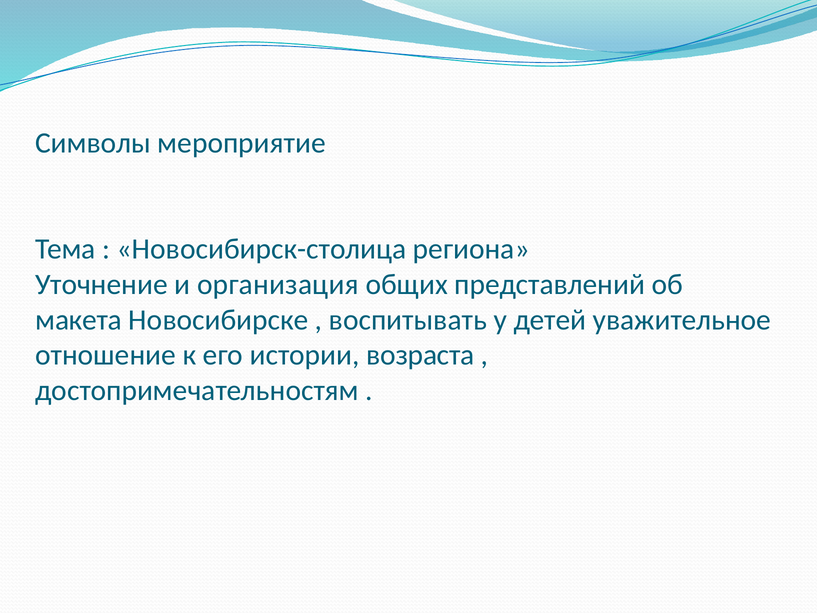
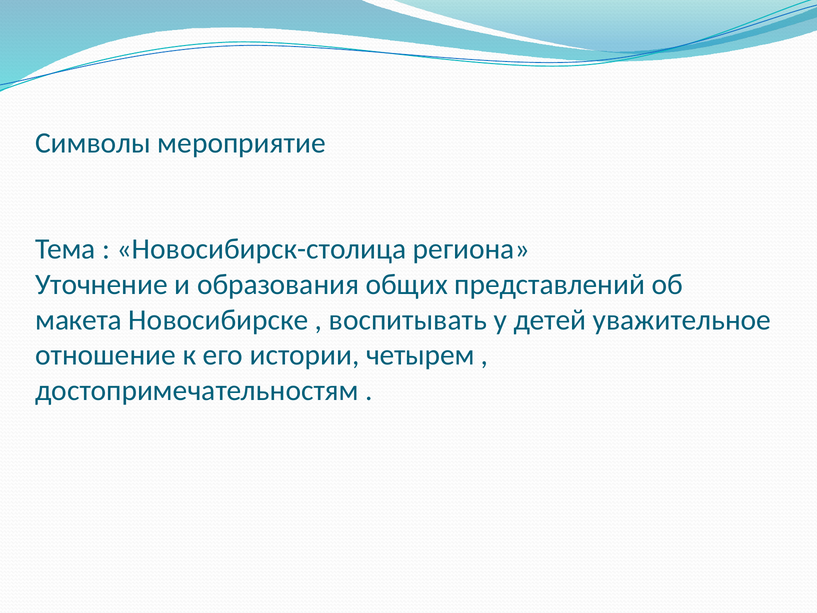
организация: организация -> образования
возраста: возраста -> четырем
